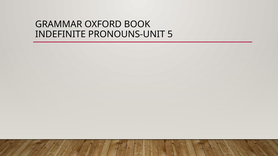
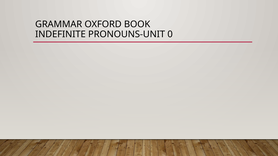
5: 5 -> 0
